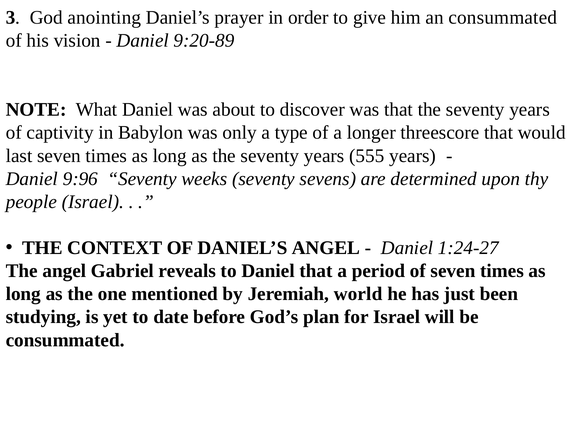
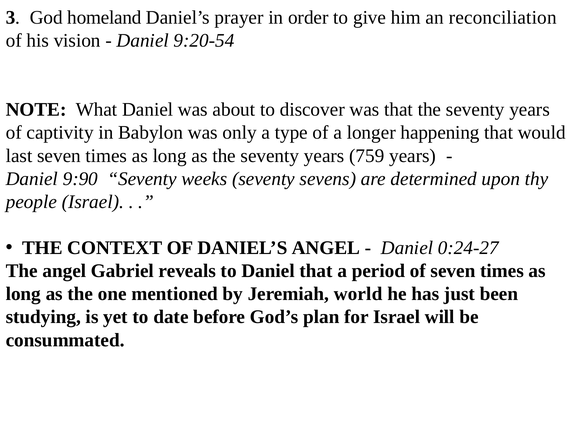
anointing: anointing -> homeland
an consummated: consummated -> reconciliation
9:20-89: 9:20-89 -> 9:20-54
threescore: threescore -> happening
555: 555 -> 759
9:96: 9:96 -> 9:90
1:24-27: 1:24-27 -> 0:24-27
